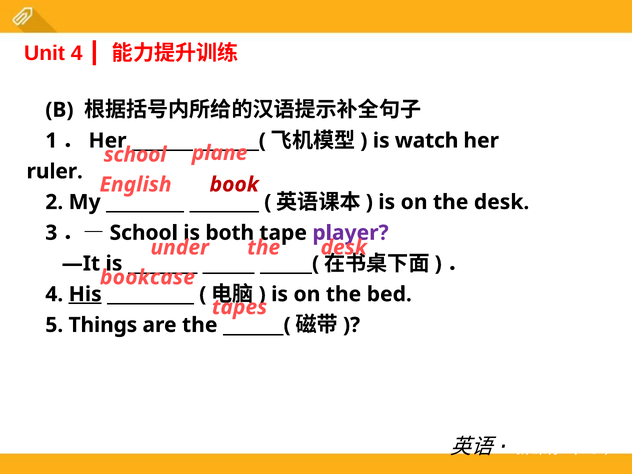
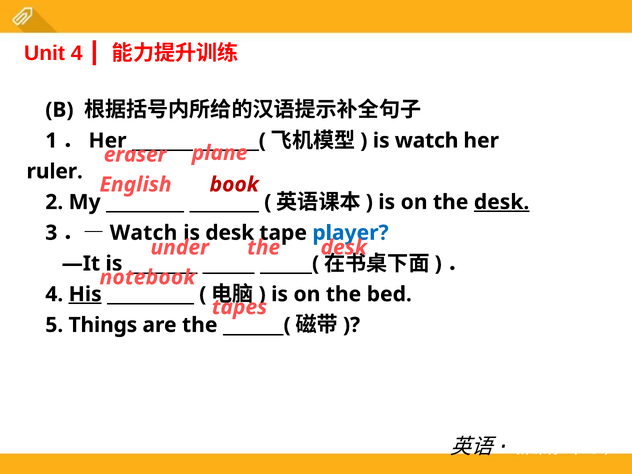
school at (135, 155): school -> eraser
desk at (502, 202) underline: none -> present
School at (144, 233): School -> Watch
is both: both -> desk
player colour: purple -> blue
bookcase: bookcase -> notebook
